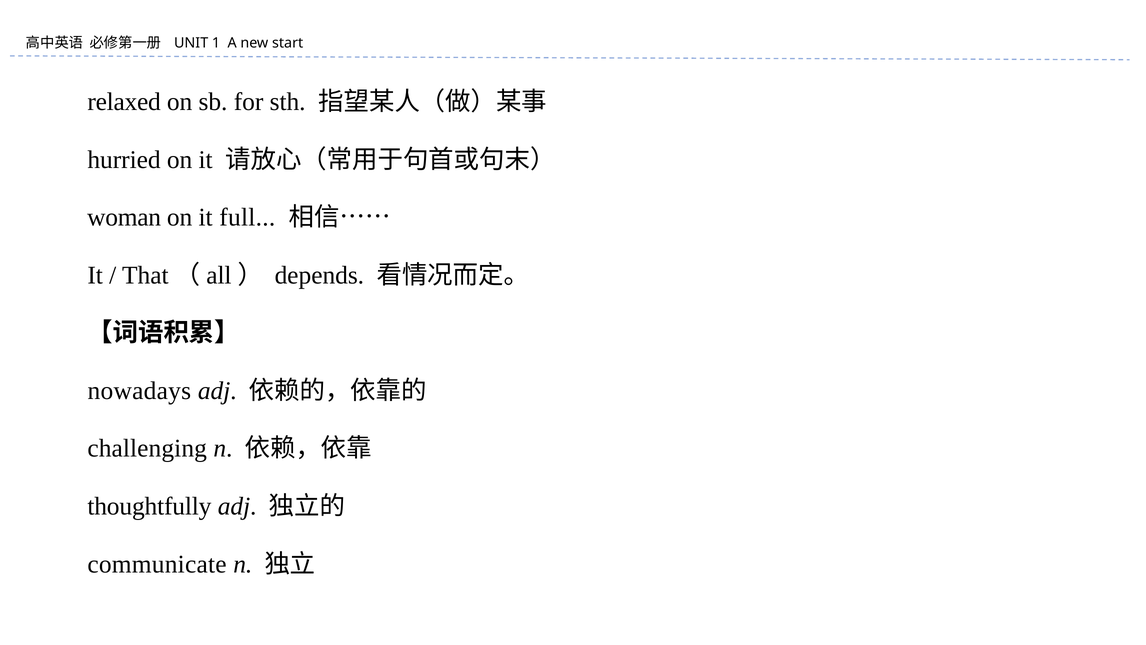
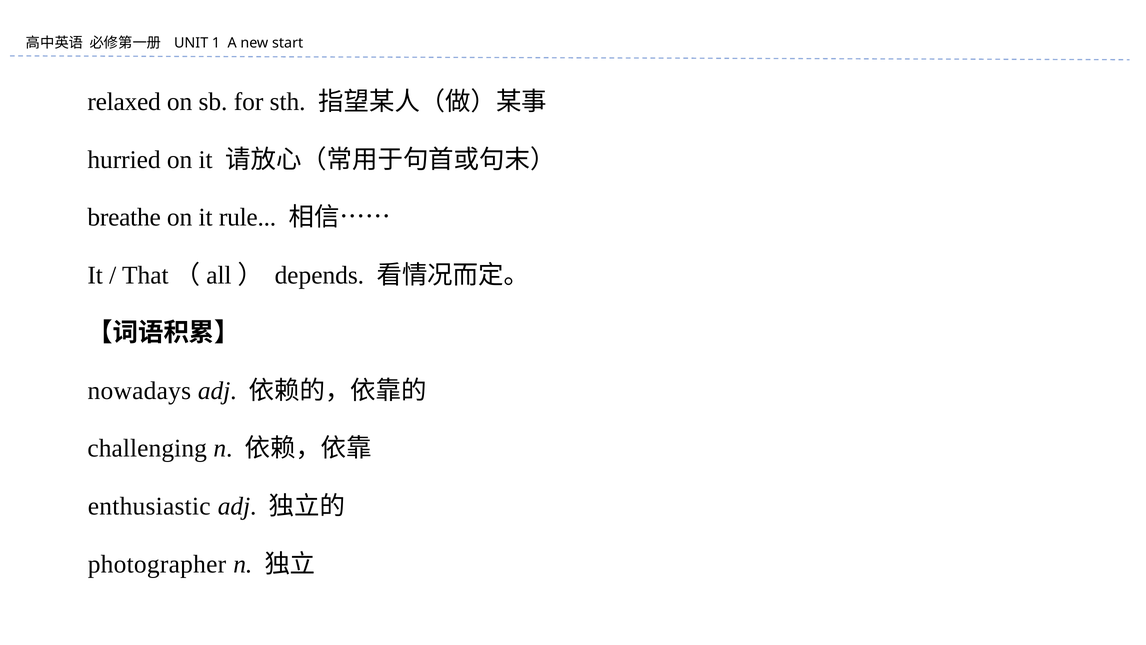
woman: woman -> breathe
full: full -> rule
thoughtfully: thoughtfully -> enthusiastic
communicate: communicate -> photographer
